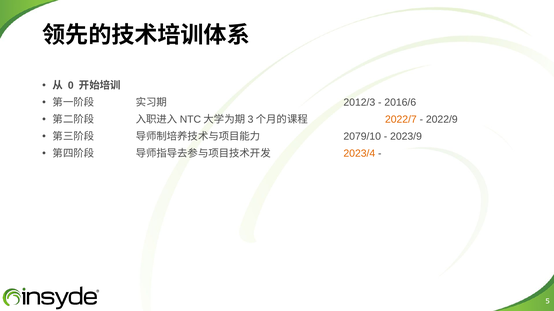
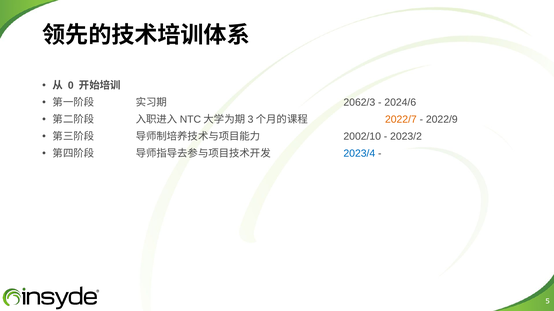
2012/3: 2012/3 -> 2062/3
2016/6: 2016/6 -> 2024/6
2079/10: 2079/10 -> 2002/10
2023/9: 2023/9 -> 2023/2
2023/4 colour: orange -> blue
